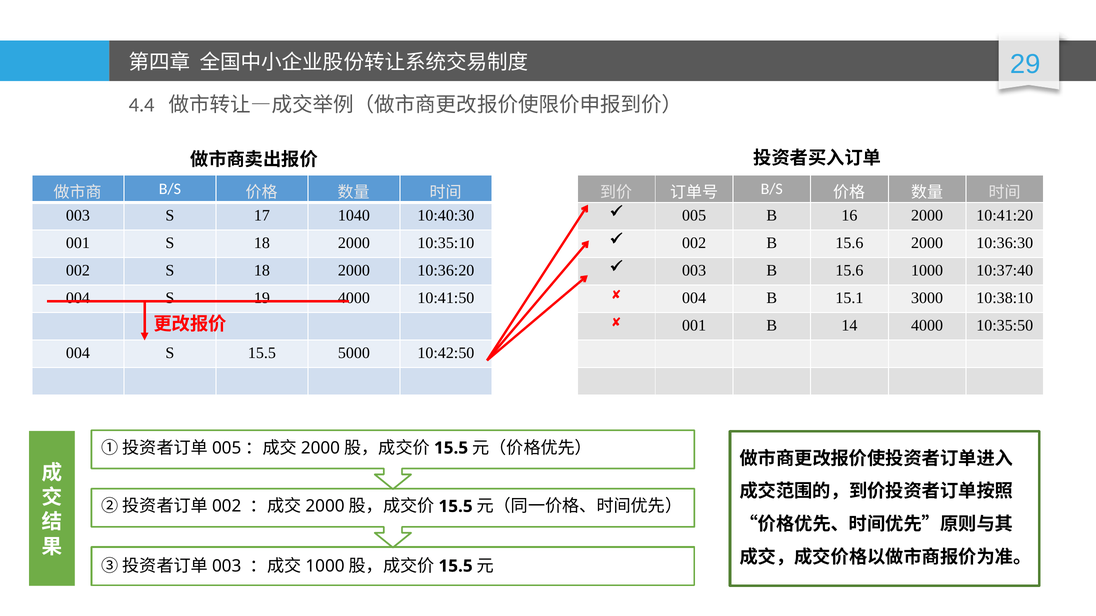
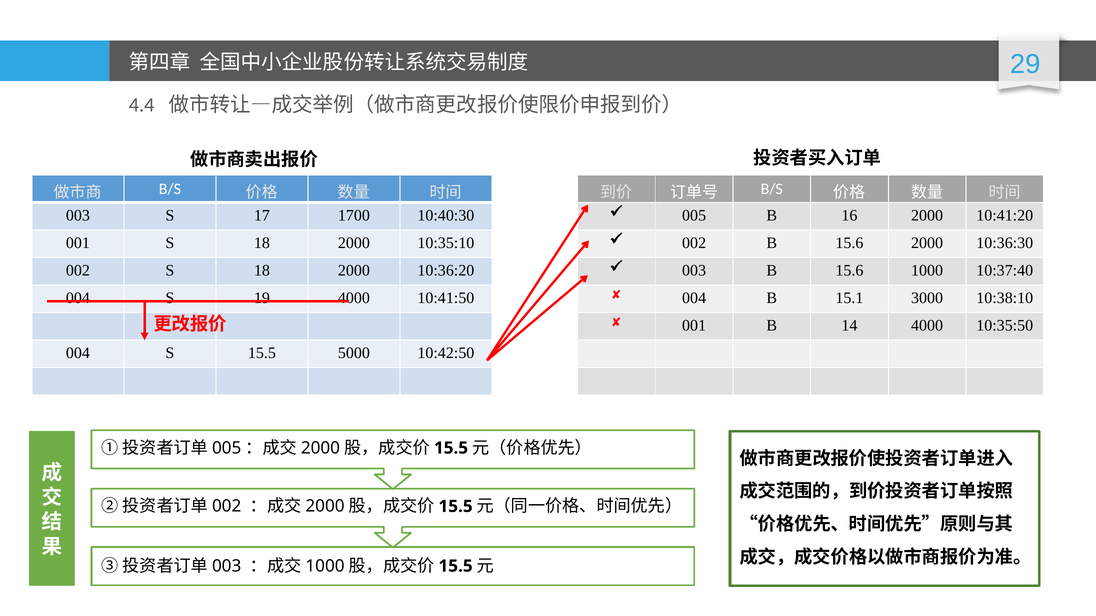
1040: 1040 -> 1700
